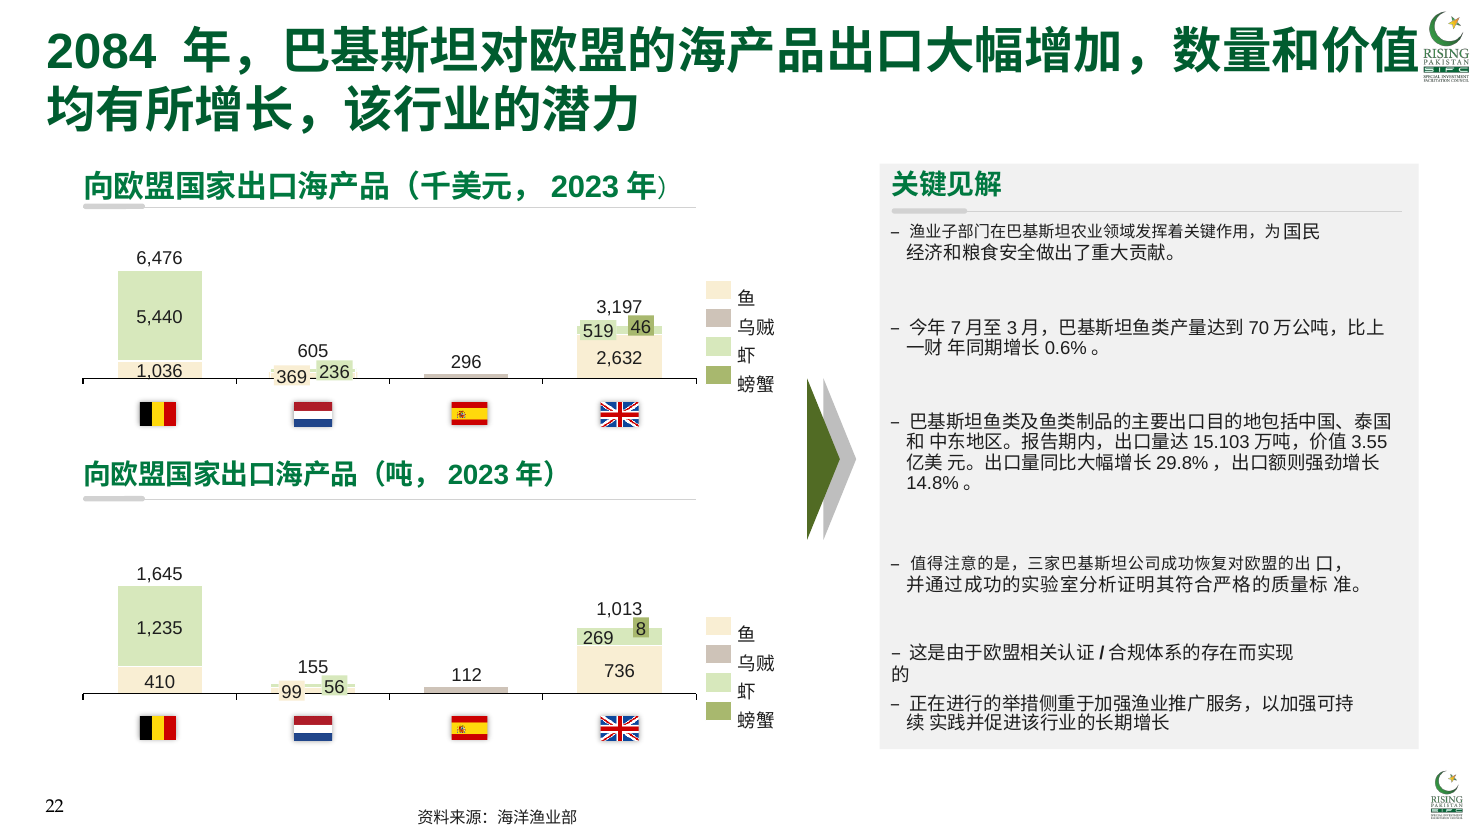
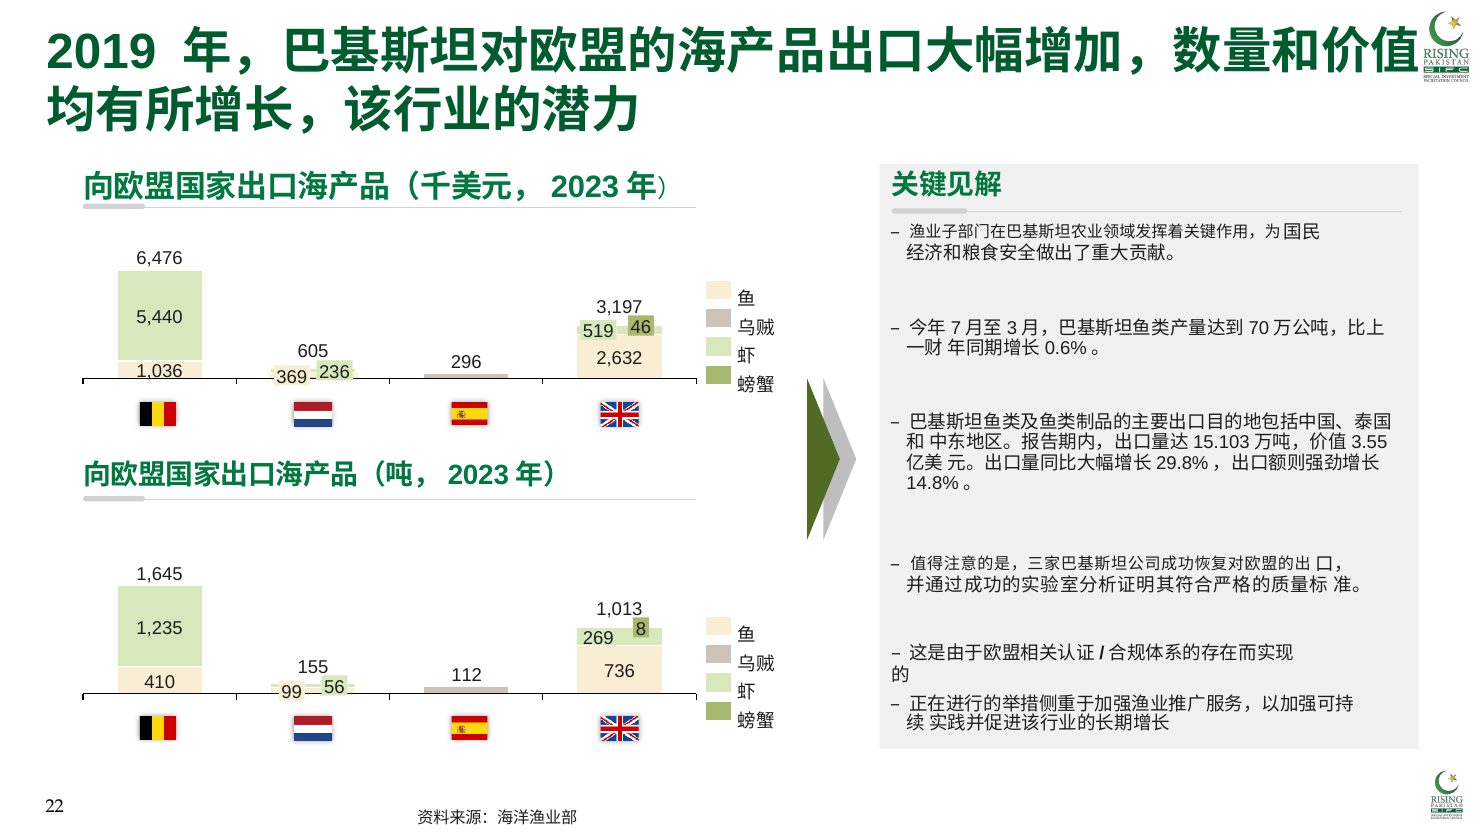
2084: 2084 -> 2019
